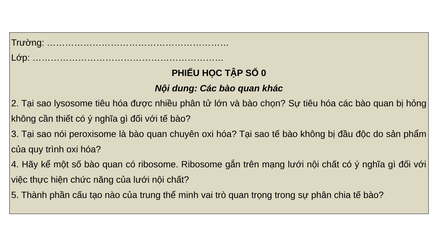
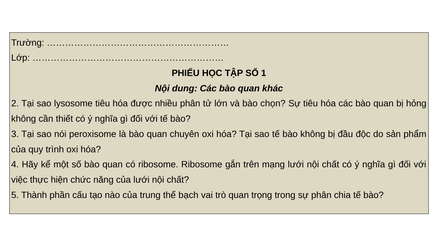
0: 0 -> 1
minh: minh -> bạch
